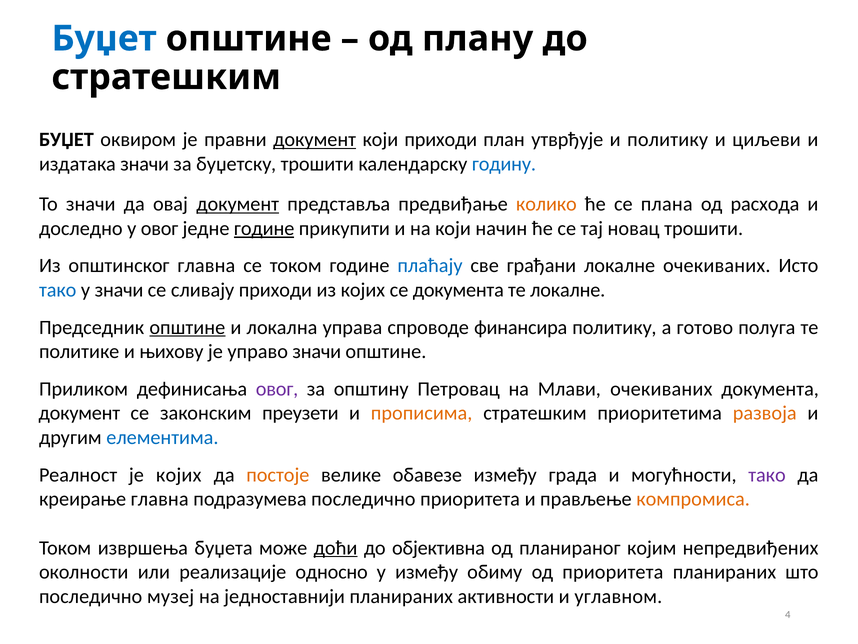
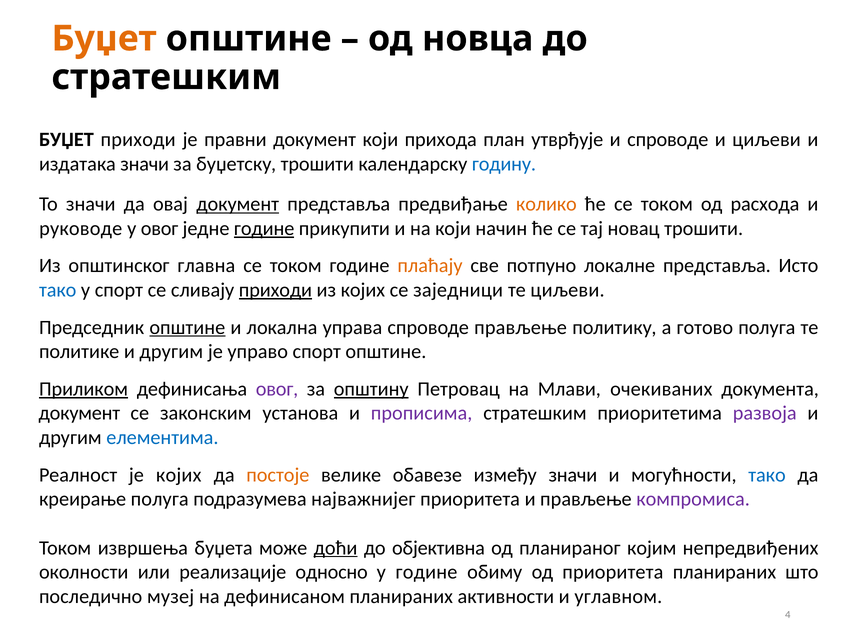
Буџет at (104, 39) colour: blue -> orange
плану: плану -> новца
БУЏЕТ оквиром: оквиром -> приходи
документ at (315, 140) underline: present -> none
који приходи: приходи -> прихода
и политику: политику -> спроводе
ће се плана: плана -> током
доследно: доследно -> руководе
плаћају colour: blue -> orange
грађани: грађани -> потпуно
локалне очекиваних: очекиваних -> представља
у значи: значи -> спорт
приходи at (275, 290) underline: none -> present
се документа: документа -> заједници
те локалне: локалне -> циљеви
спроводе финансира: финансира -> прављење
политике и њихову: њихову -> другим
управо значи: значи -> спорт
Приликом underline: none -> present
општину underline: none -> present
преузети: преузети -> установа
прописима colour: orange -> purple
развоја colour: orange -> purple
између града: града -> значи
тако at (767, 475) colour: purple -> blue
креирање главна: главна -> полуга
подразумева последично: последично -> најважнијег
компромиса colour: orange -> purple
у између: између -> године
једноставнији: једноставнији -> дефинисаном
